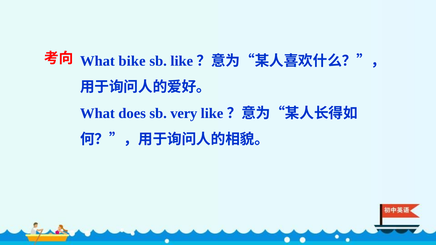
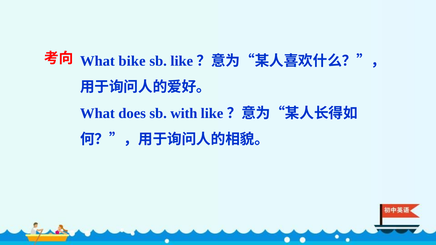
very: very -> with
